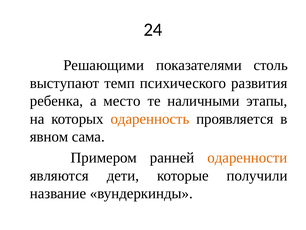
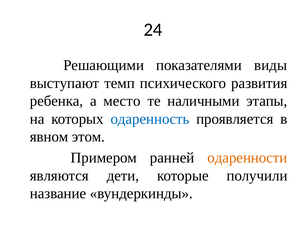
столь: столь -> виды
одаренность colour: orange -> blue
сама: сама -> этом
